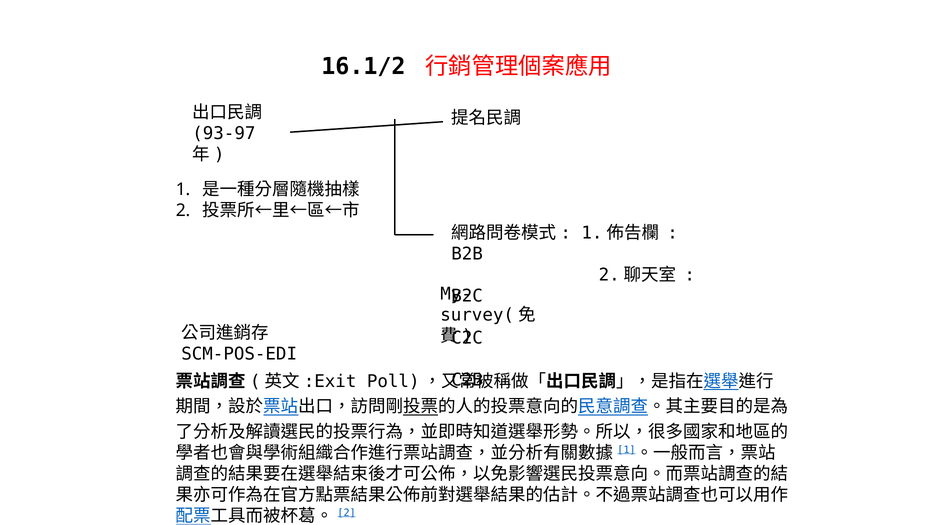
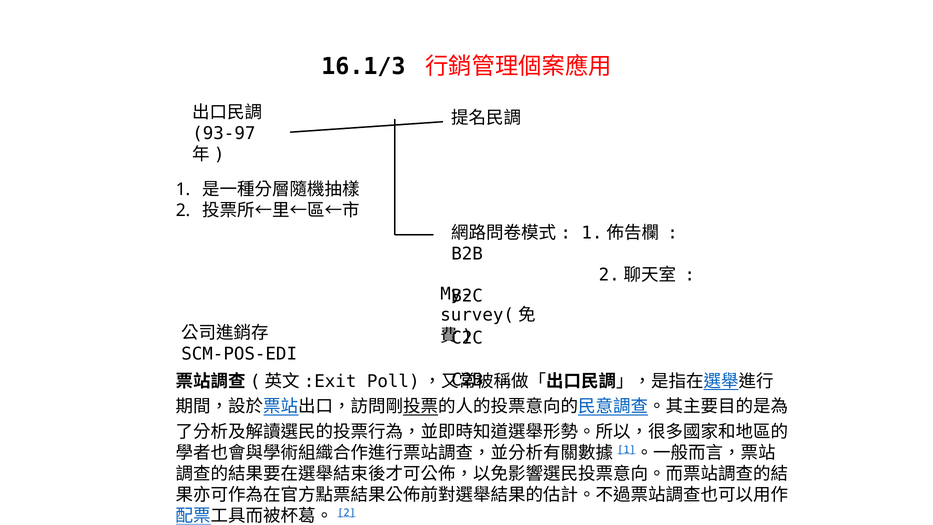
16.1/2: 16.1/2 -> 16.1/3
